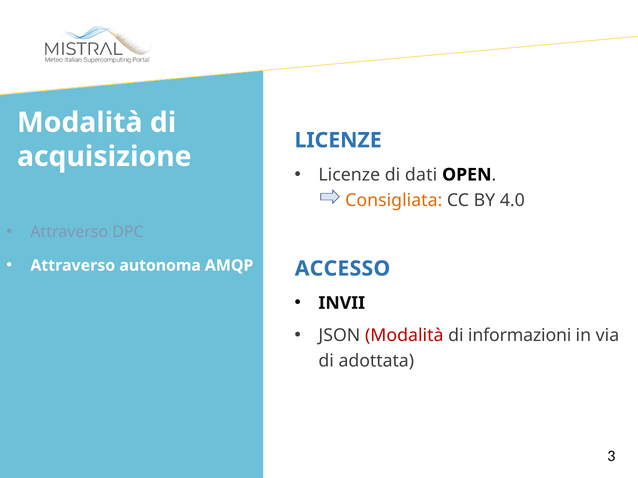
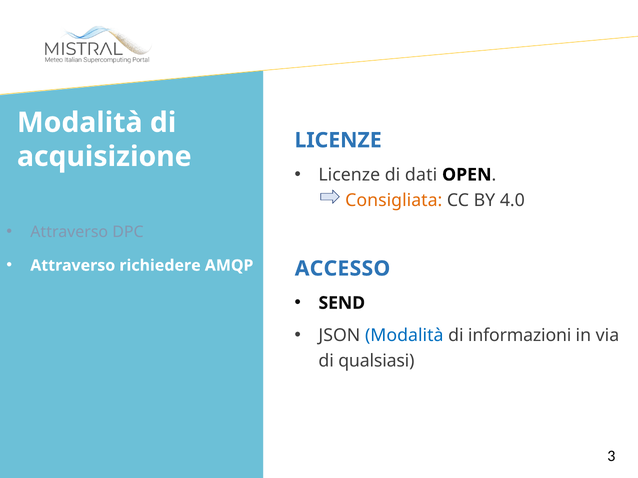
autonoma: autonoma -> richiedere
INVII: INVII -> SEND
Modalità at (404, 336) colour: red -> blue
adottata: adottata -> qualsiasi
